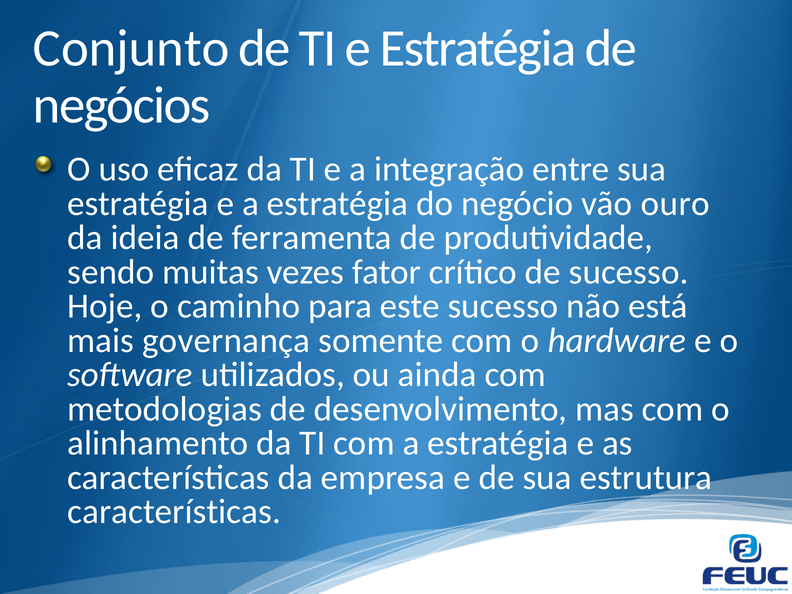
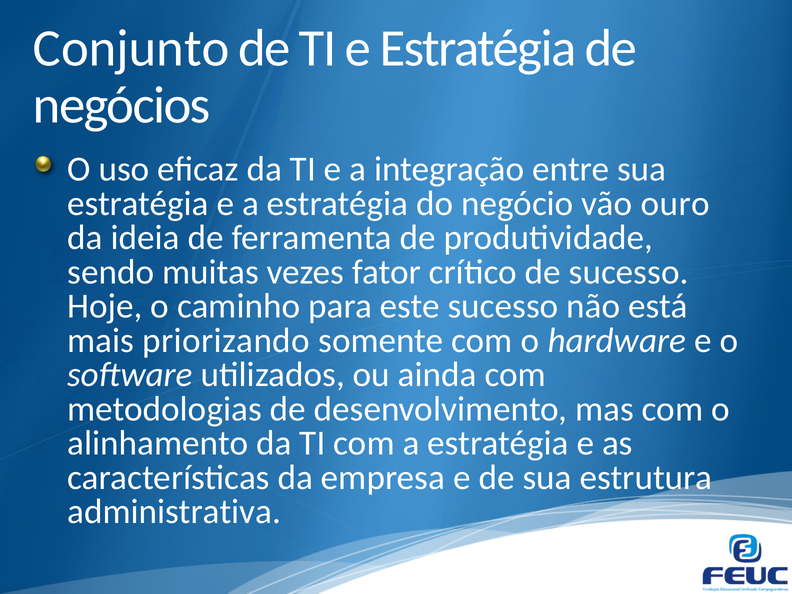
governança: governança -> priorizando
características at (174, 512): características -> administrativa
